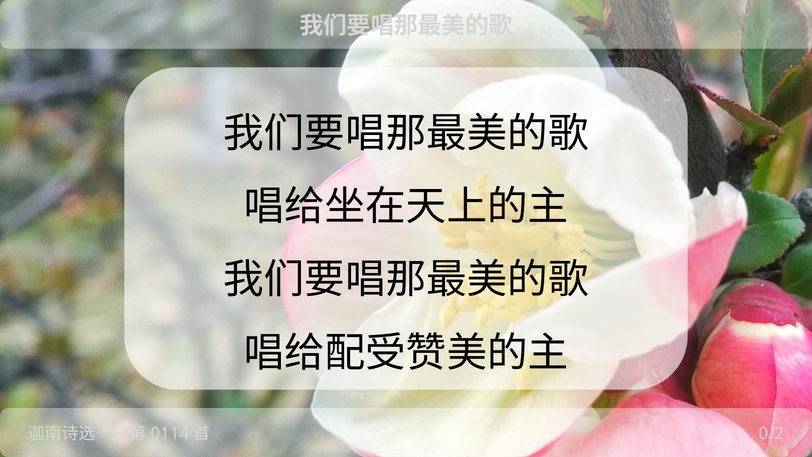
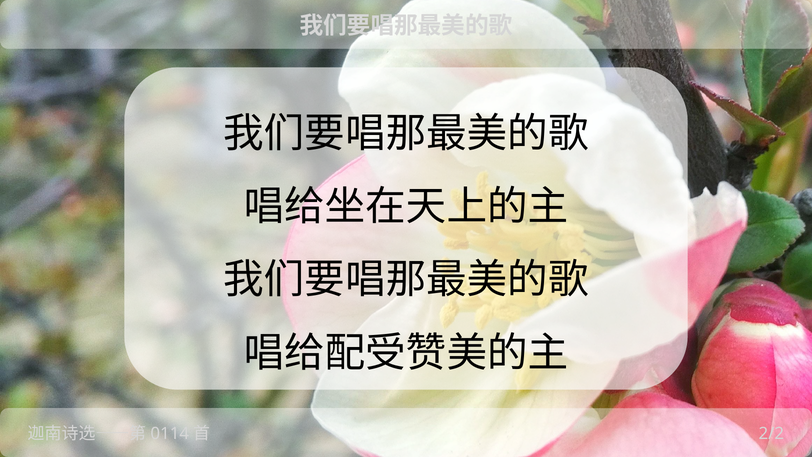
0/2: 0/2 -> 2/2
